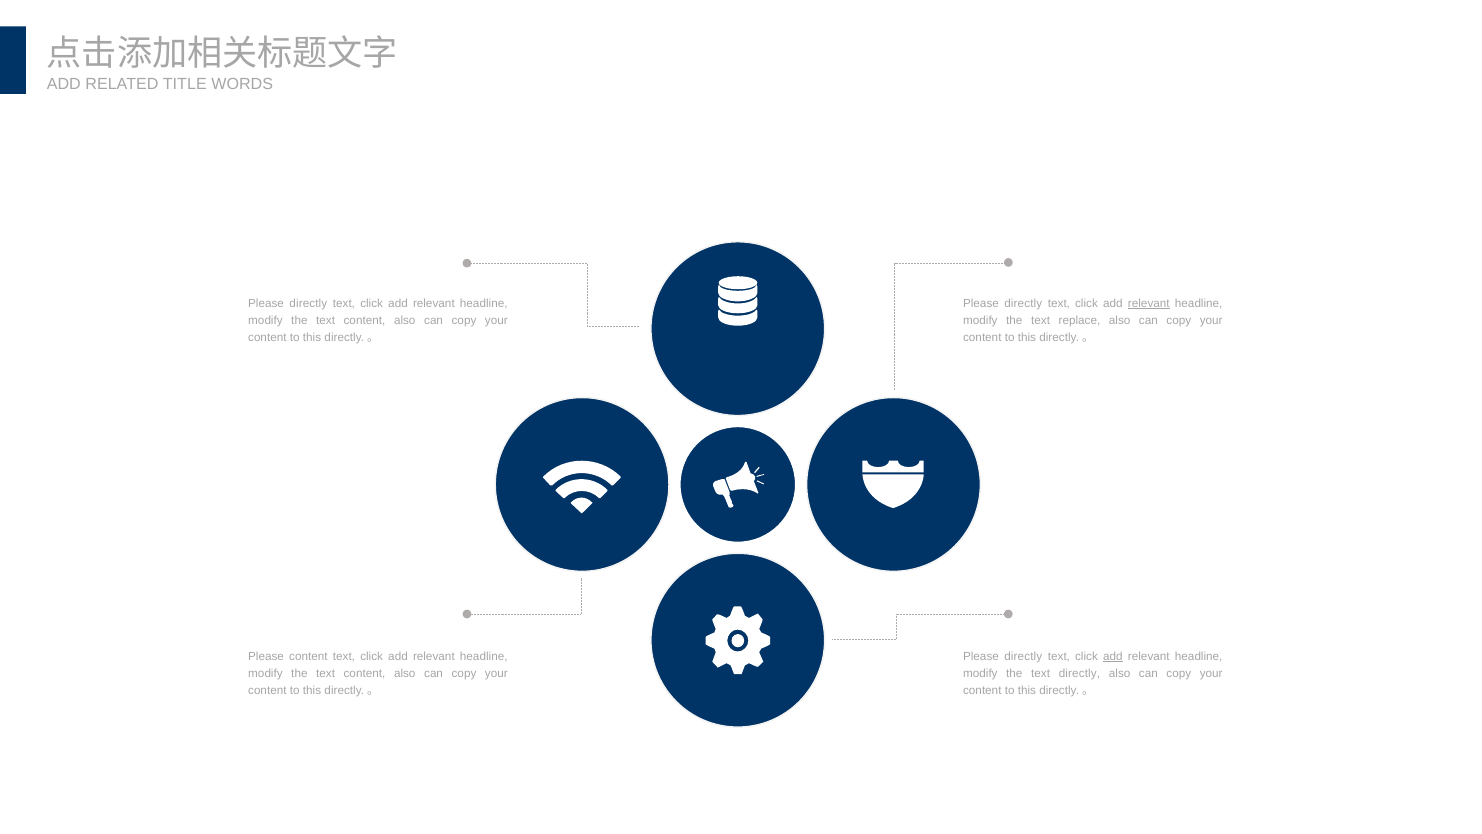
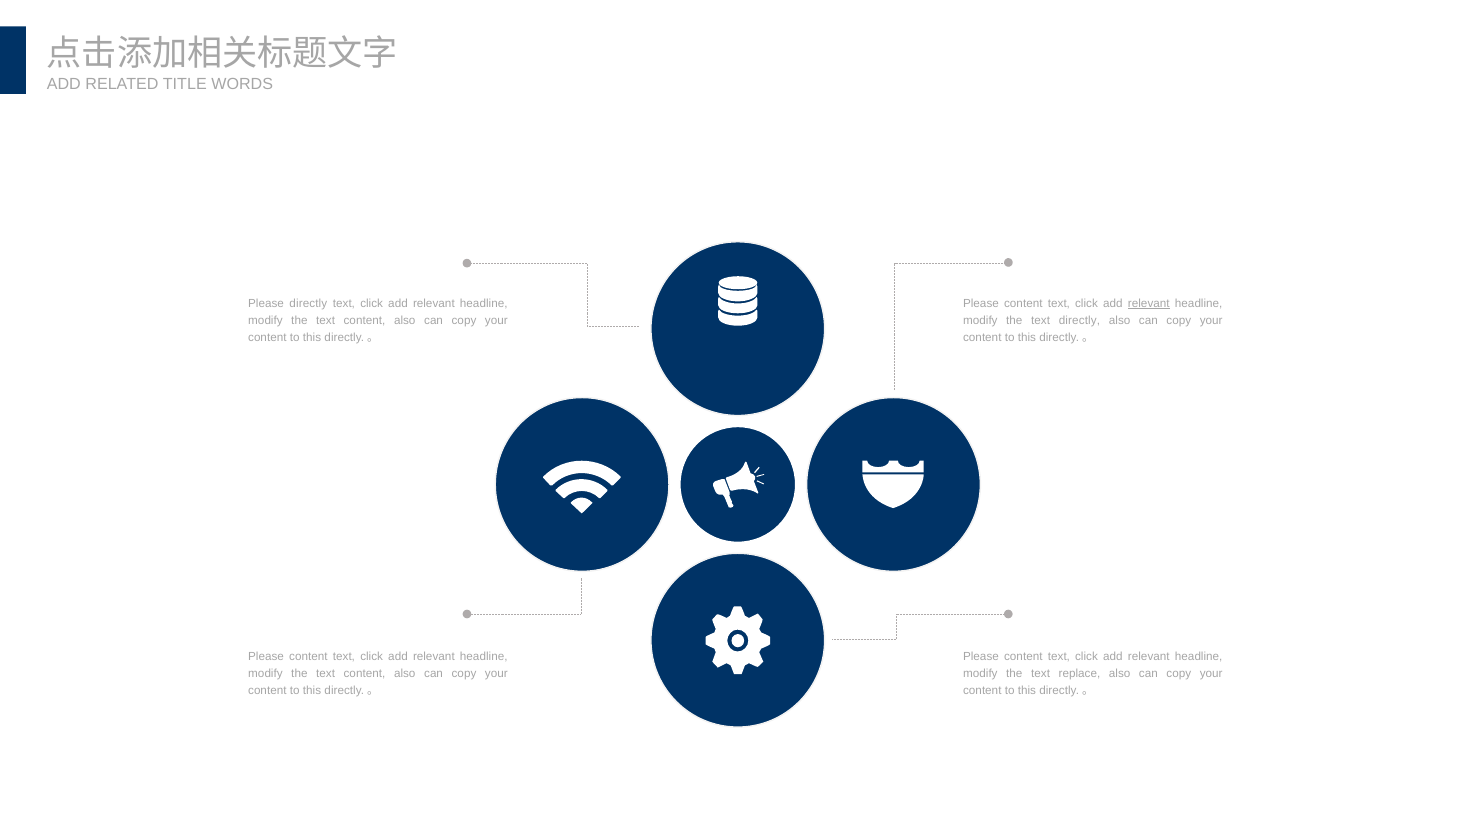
directly at (1023, 303): directly -> content
text replace: replace -> directly
directly at (1023, 656): directly -> content
add at (1113, 656) underline: present -> none
text directly: directly -> replace
